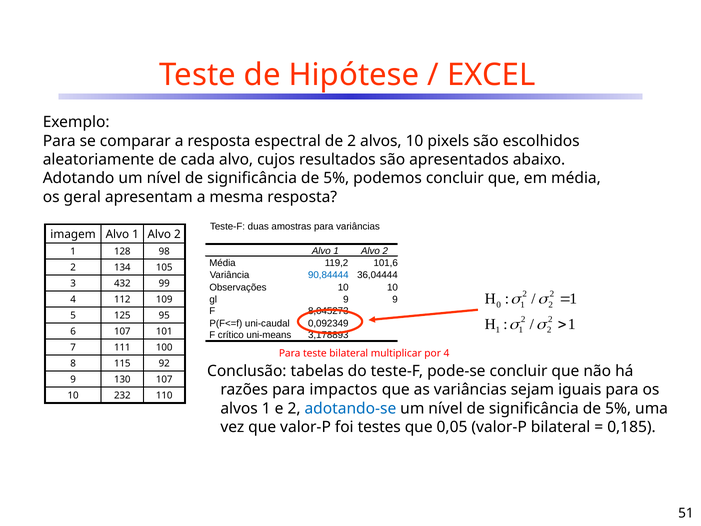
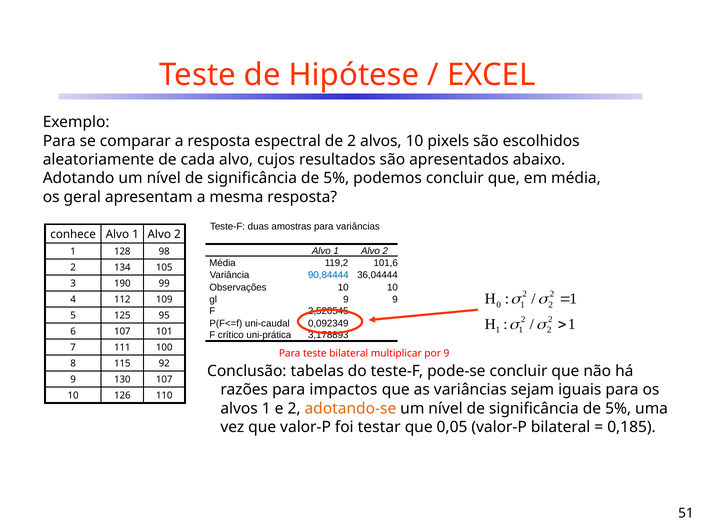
imagem: imagem -> conhece
432: 432 -> 190
8,045273: 8,045273 -> 2,520545
uni-means: uni-means -> uni-prática
por 4: 4 -> 9
232: 232 -> 126
adotando-se colour: blue -> orange
testes: testes -> testar
